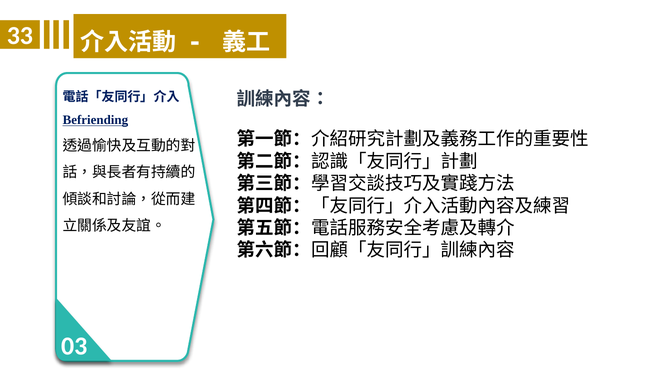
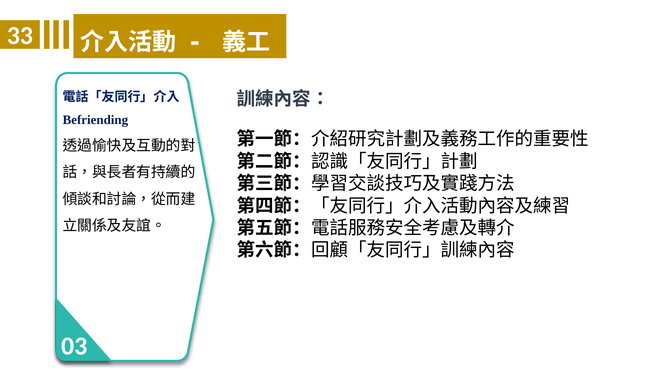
Befriending underline: present -> none
